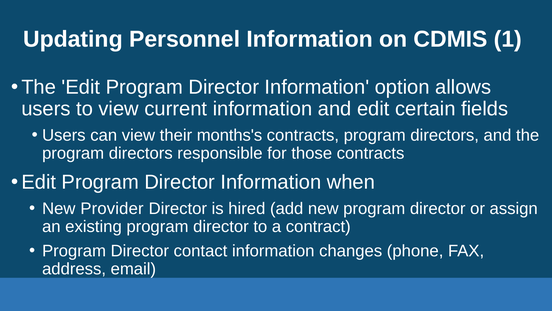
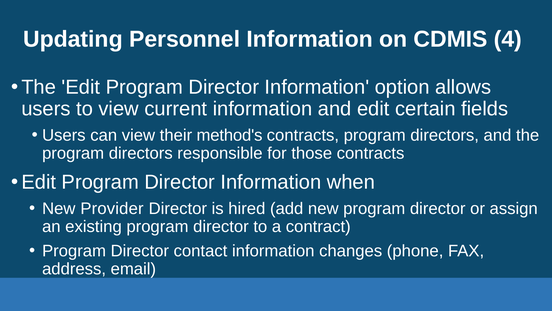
1: 1 -> 4
months's: months's -> method's
